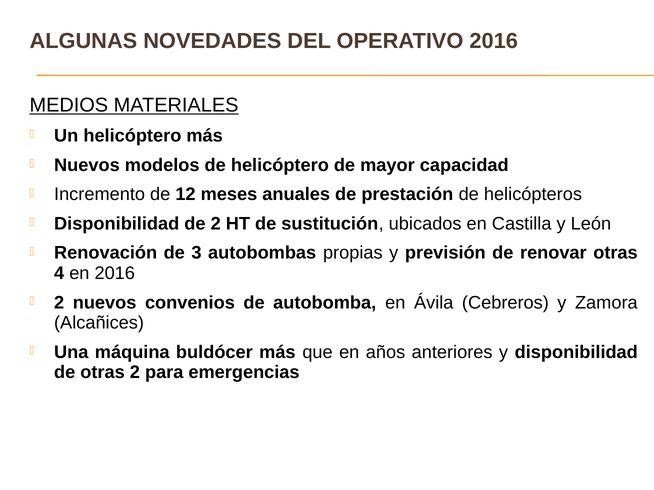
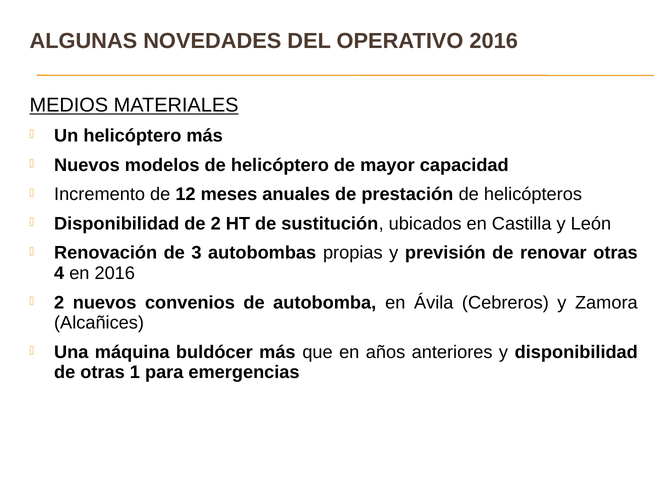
otras 2: 2 -> 1
